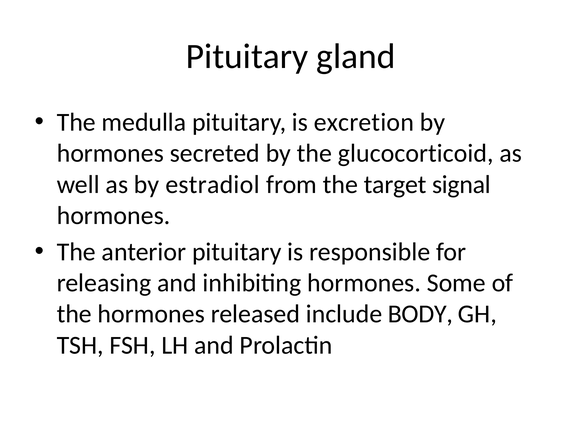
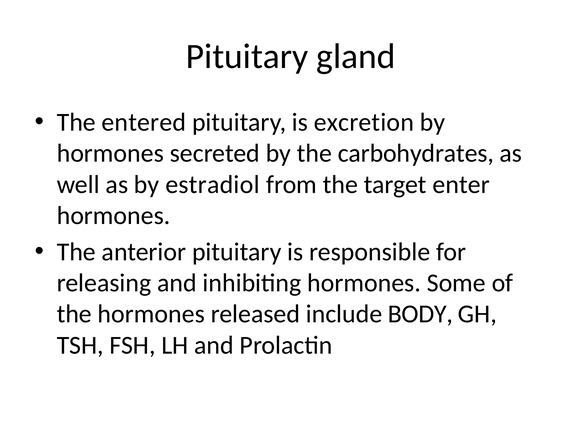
medulla: medulla -> entered
glucocorticoid: glucocorticoid -> carbohydrates
signal: signal -> enter
